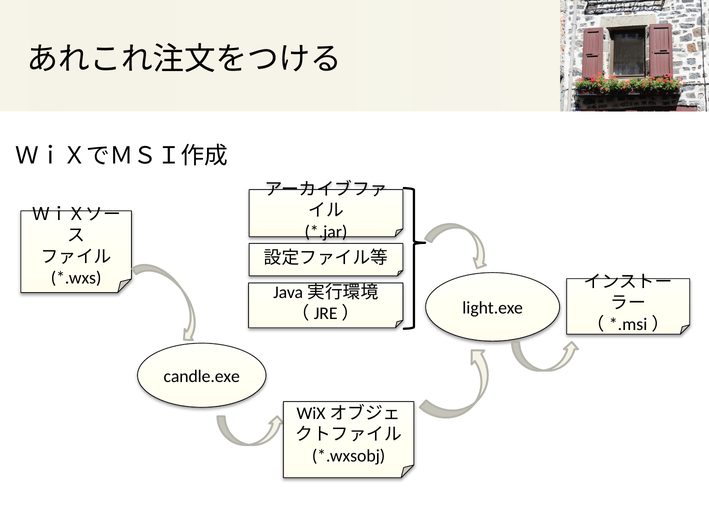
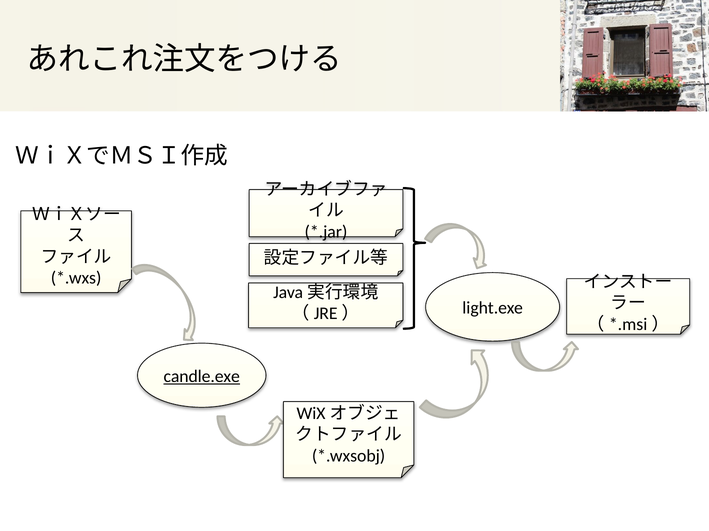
candle.exe underline: none -> present
